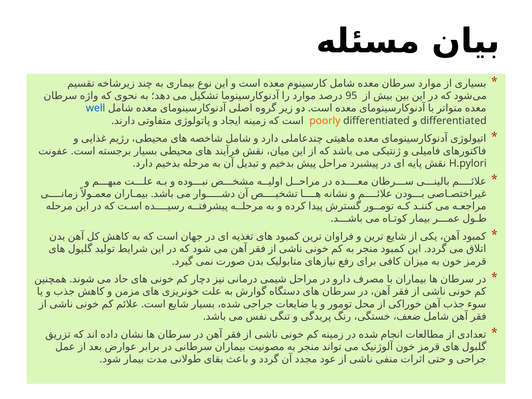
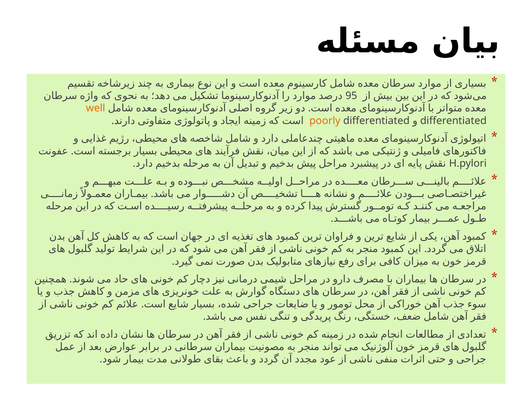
well colour: blue -> orange
